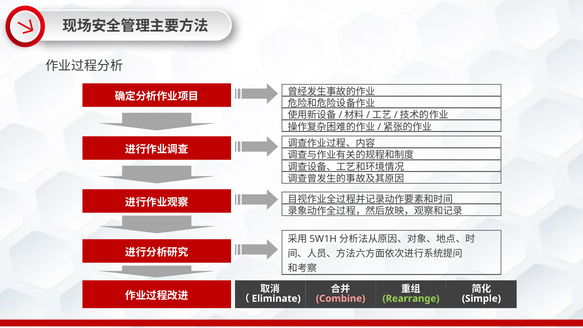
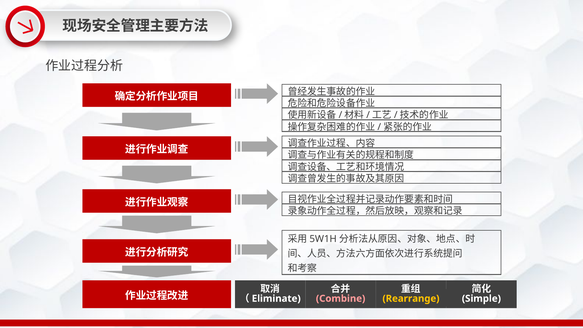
Rearrange colour: light green -> yellow
